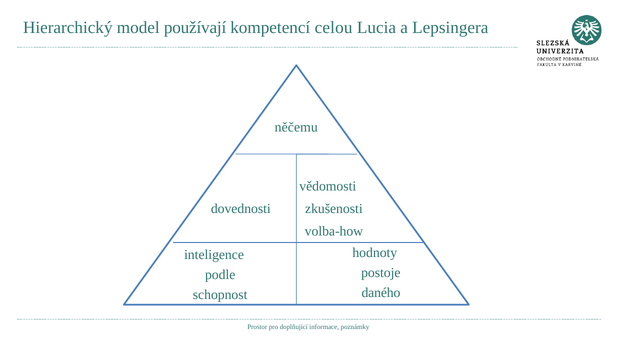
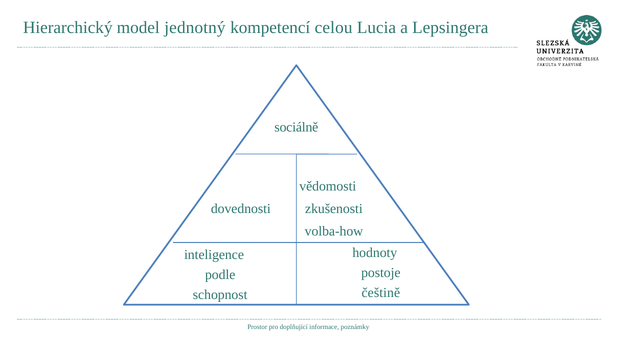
používají: používají -> jednotný
něčemu: něčemu -> sociálně
daného: daného -> češtině
